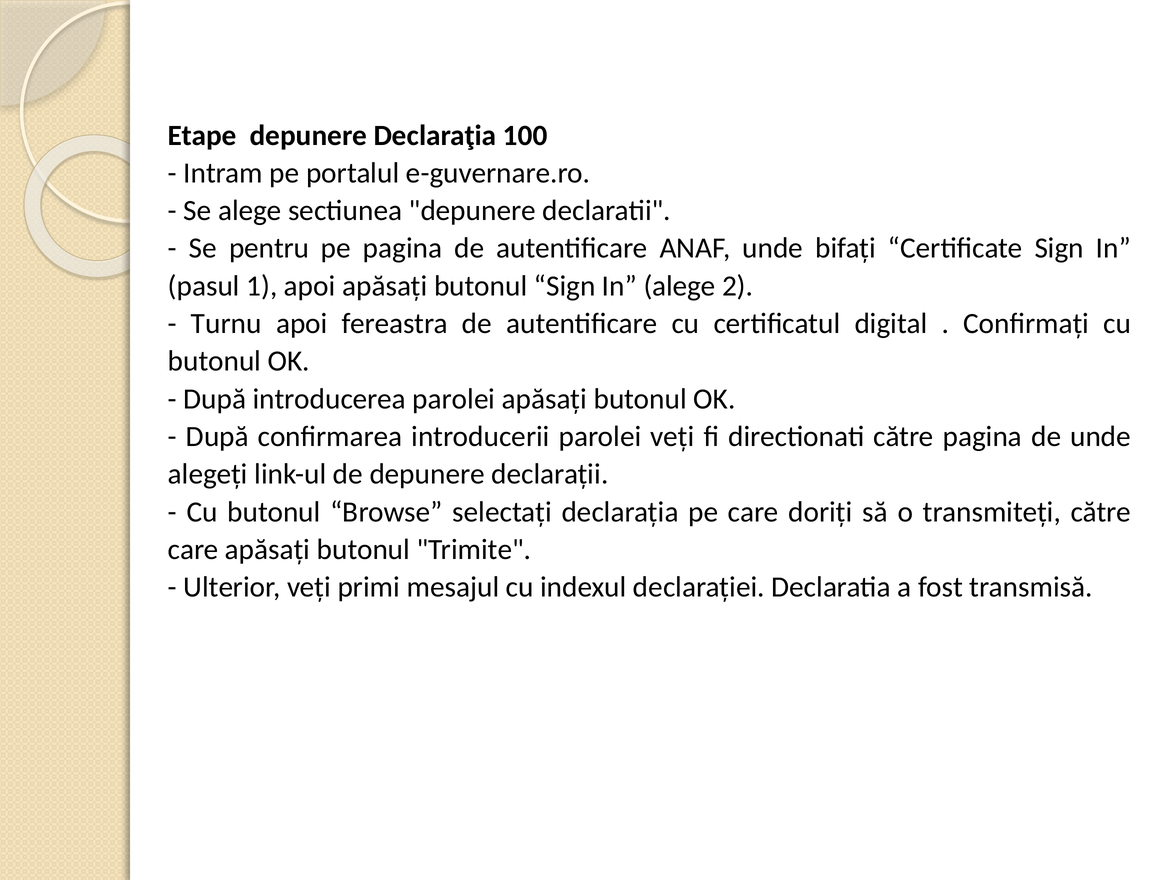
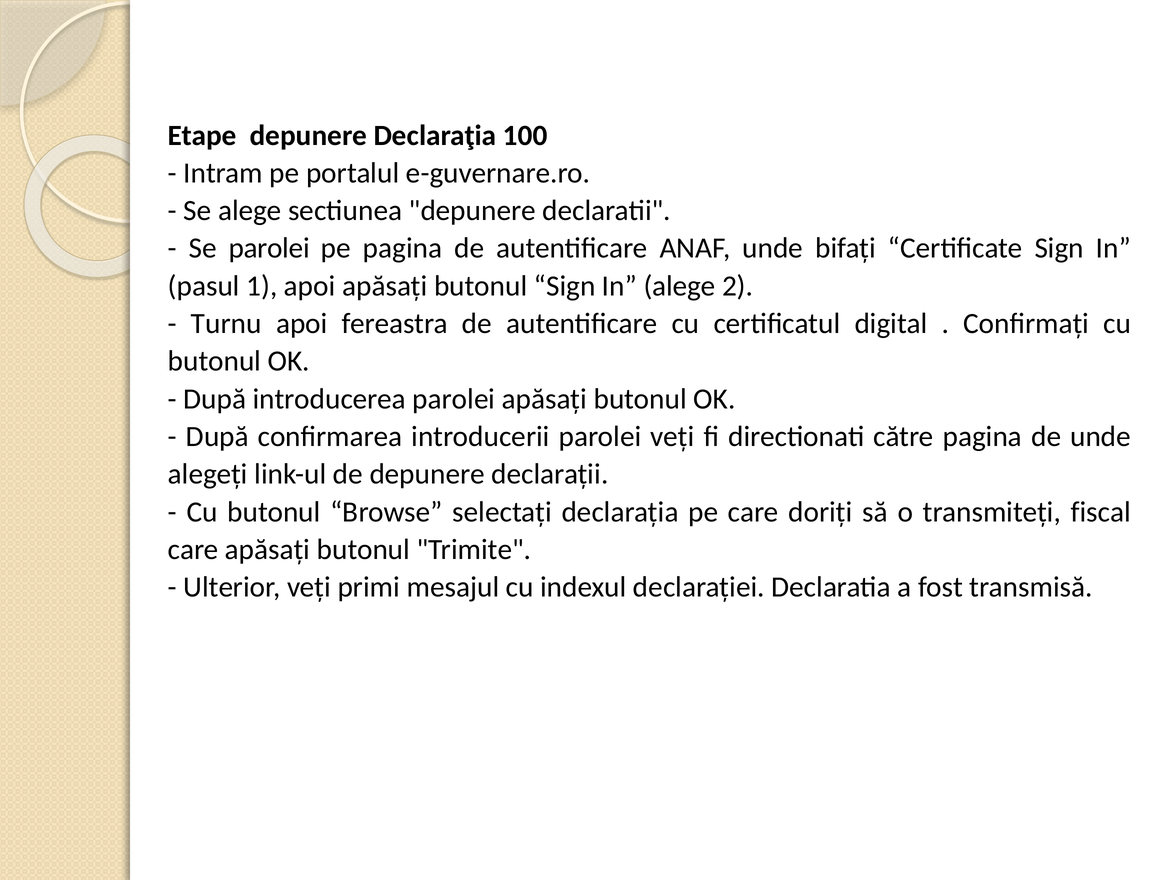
Se pentru: pentru -> parolei
transmiteţi către: către -> fiscal
